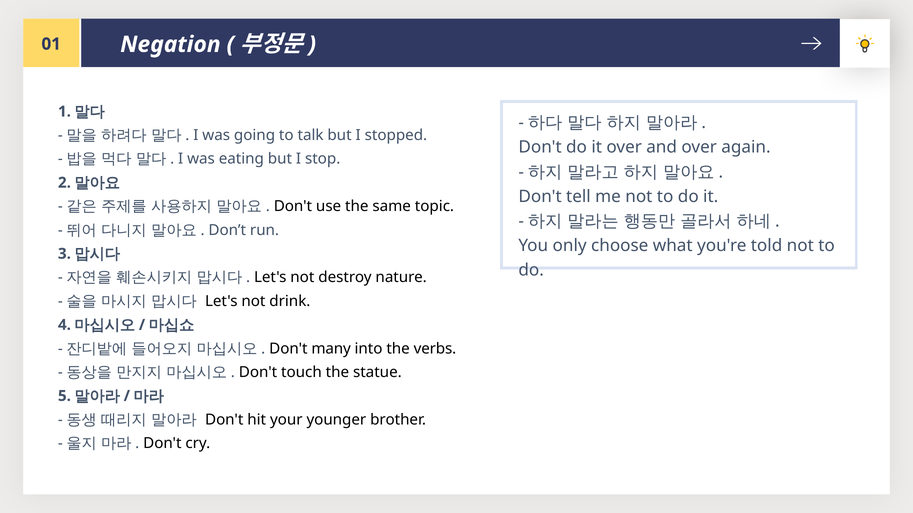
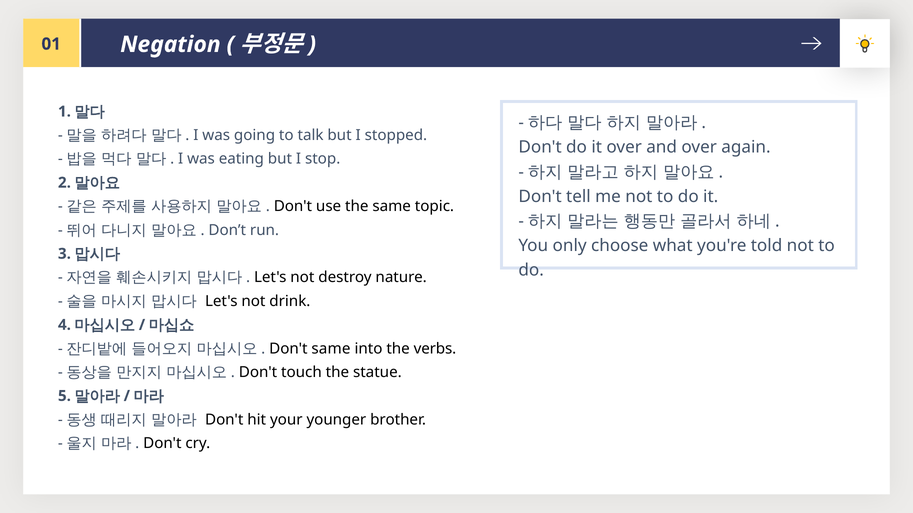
Don't many: many -> same
